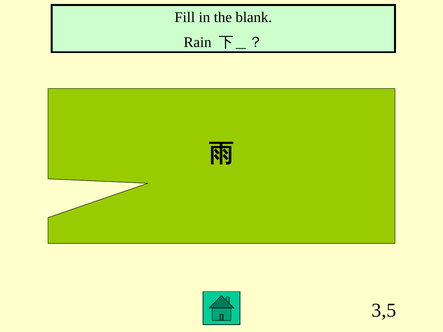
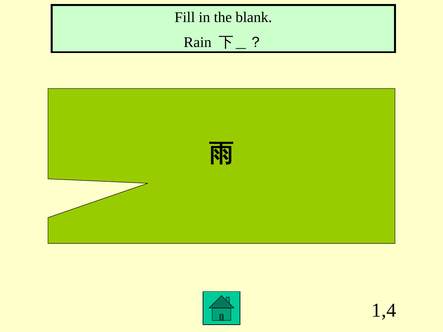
3,5: 3,5 -> 1,4
